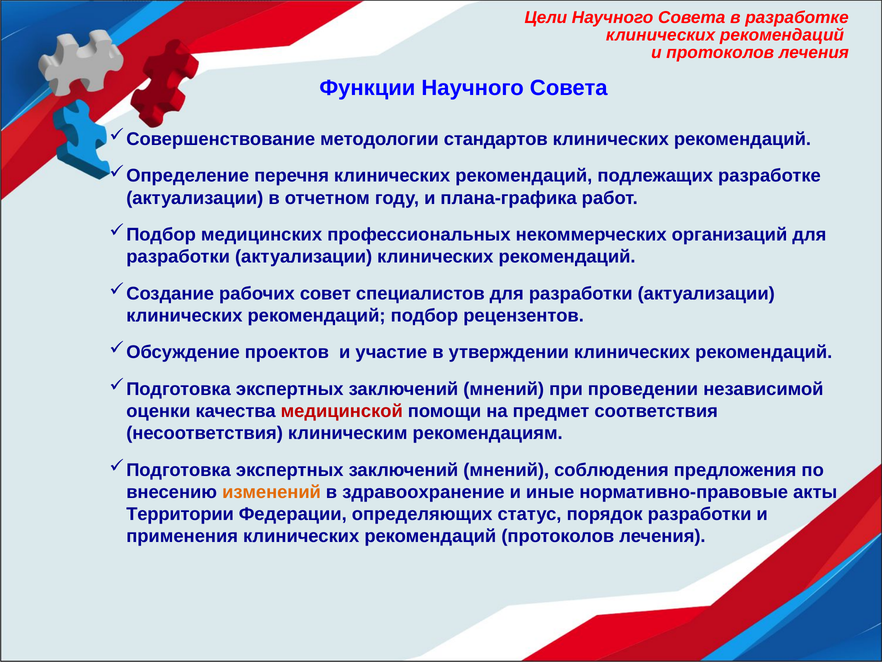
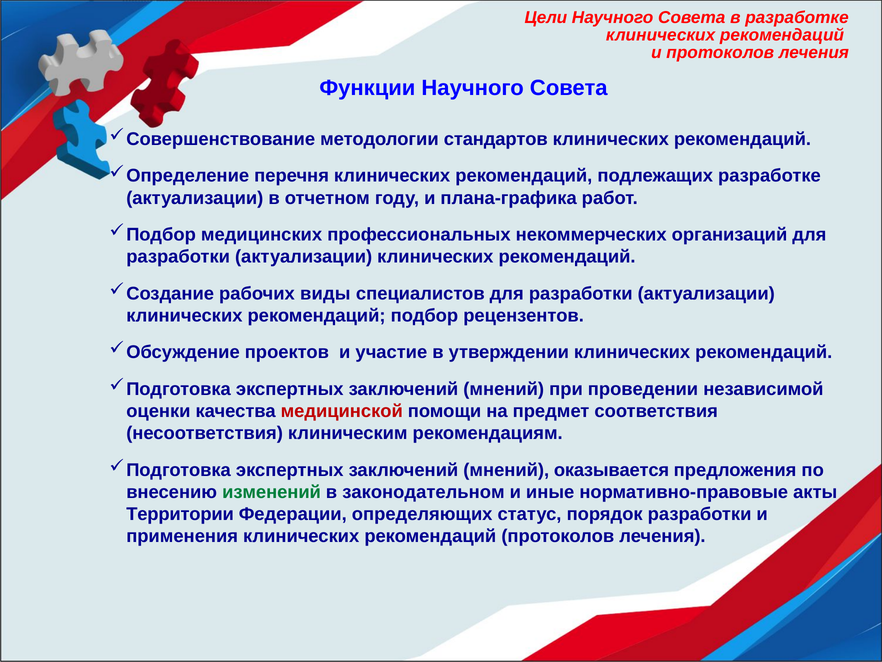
совет: совет -> виды
соблюдения: соблюдения -> оказывается
изменений colour: orange -> green
здравоохранение: здравоохранение -> законодательном
